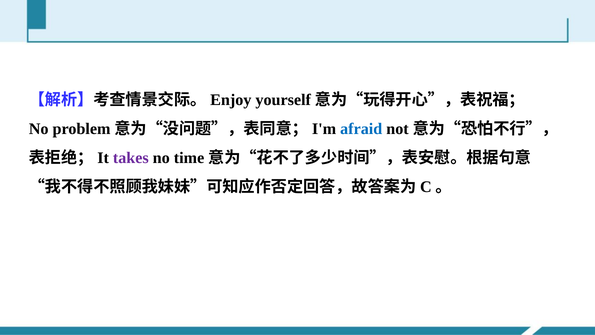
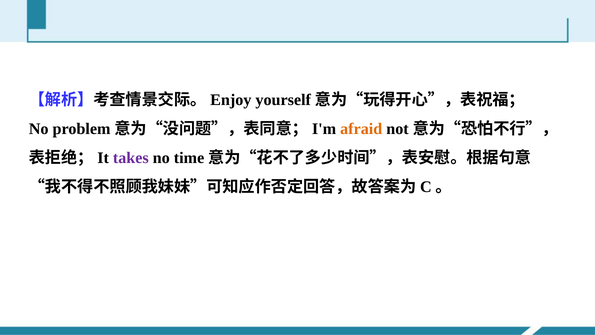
afraid colour: blue -> orange
